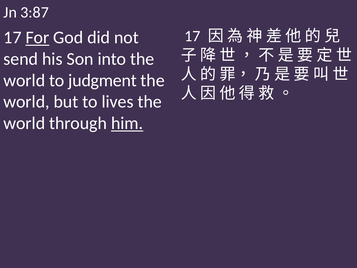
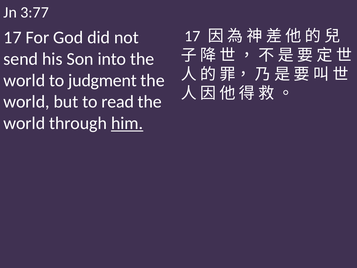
3:87: 3:87 -> 3:77
For underline: present -> none
lives: lives -> read
